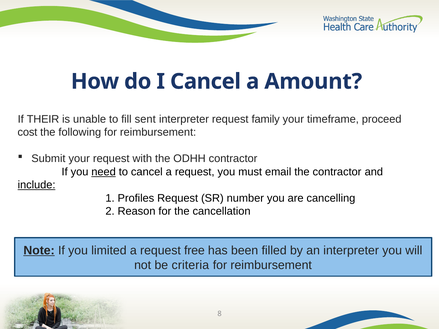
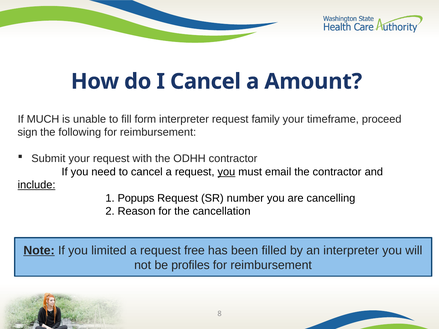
THEIR: THEIR -> MUCH
sent: sent -> form
cost: cost -> sign
need underline: present -> none
you at (226, 172) underline: none -> present
Profiles: Profiles -> Popups
criteria: criteria -> profiles
